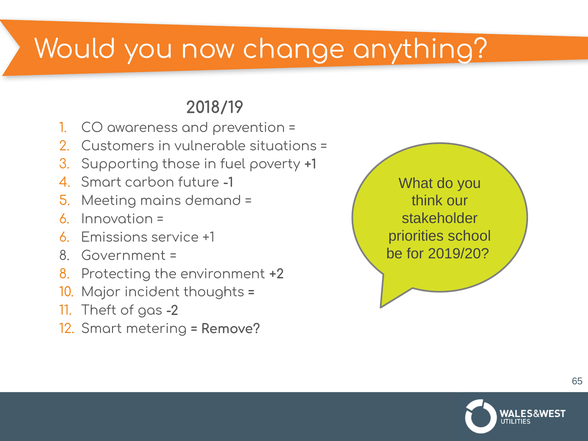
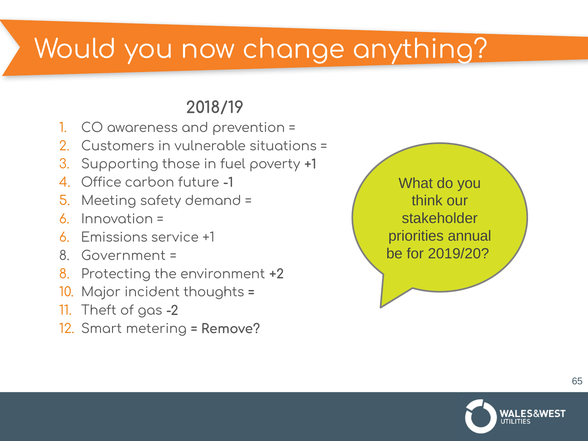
Smart at (101, 183): Smart -> Office
mains: mains -> safety
school: school -> annual
